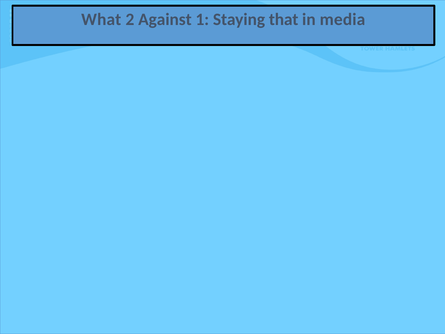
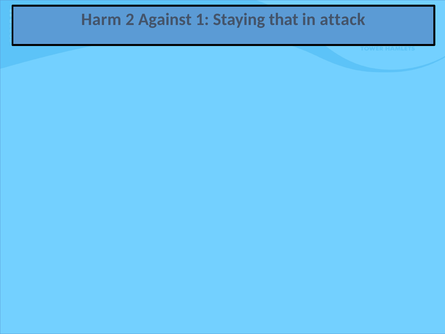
What: What -> Harm
media: media -> attack
